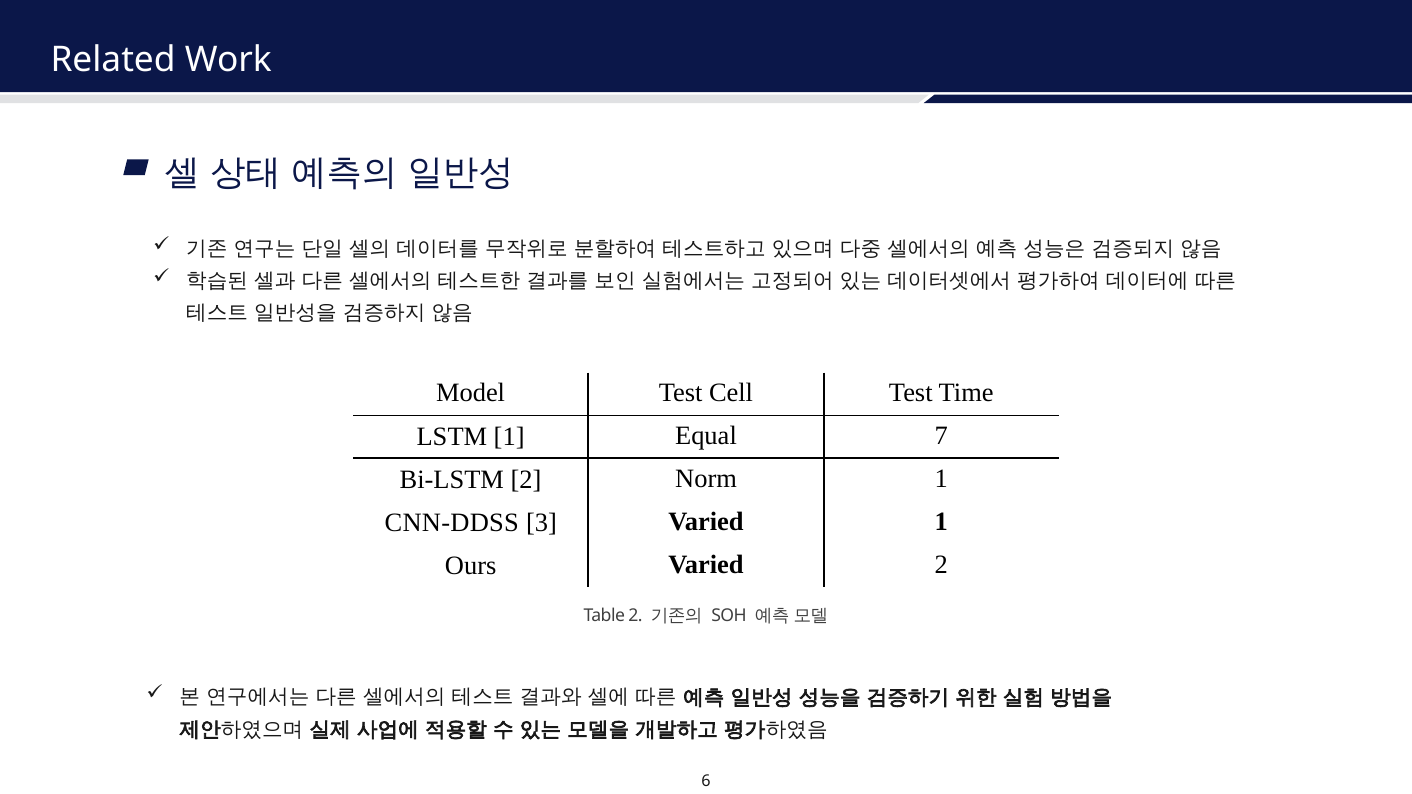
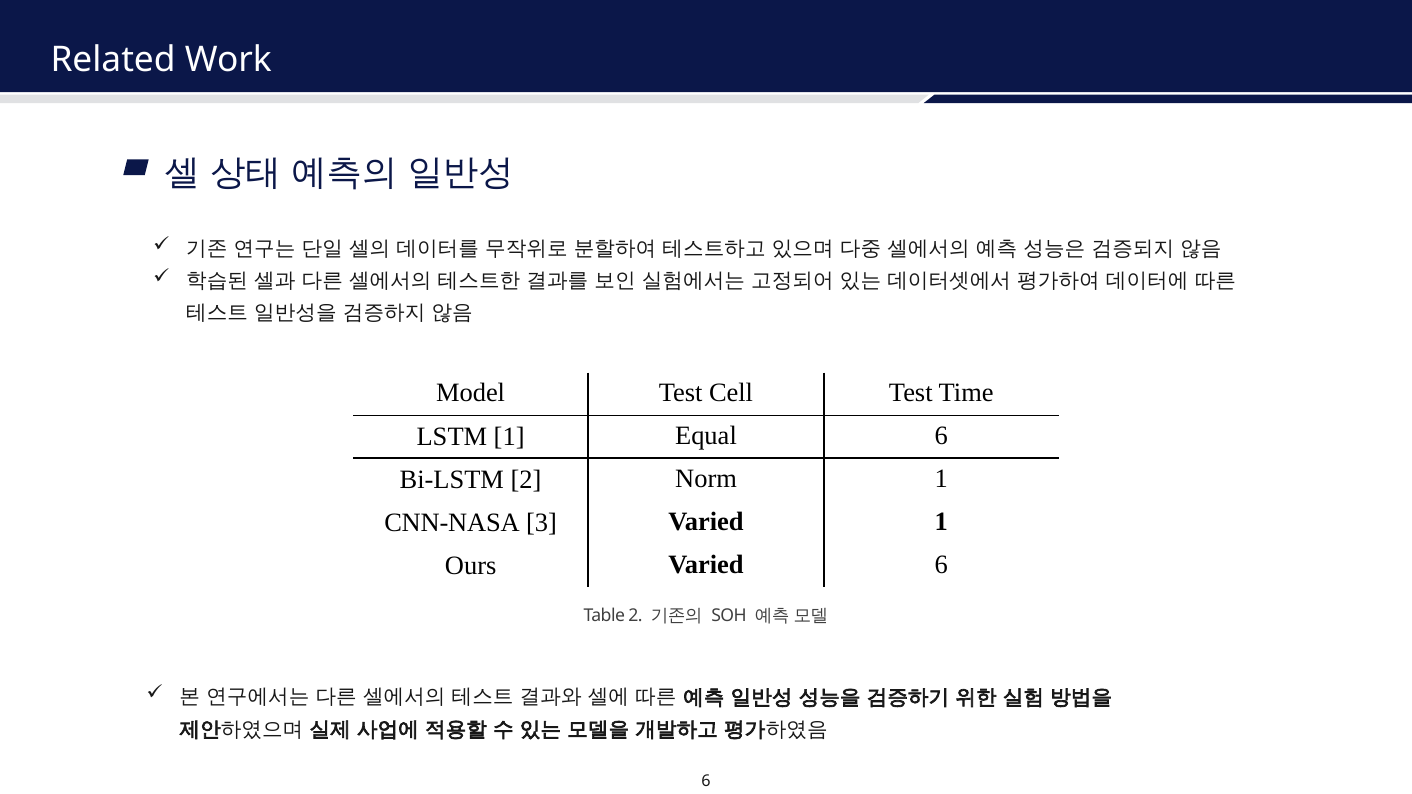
Equal 7: 7 -> 6
CNN-DDSS: CNN-DDSS -> CNN-NASA
Varied 2: 2 -> 6
